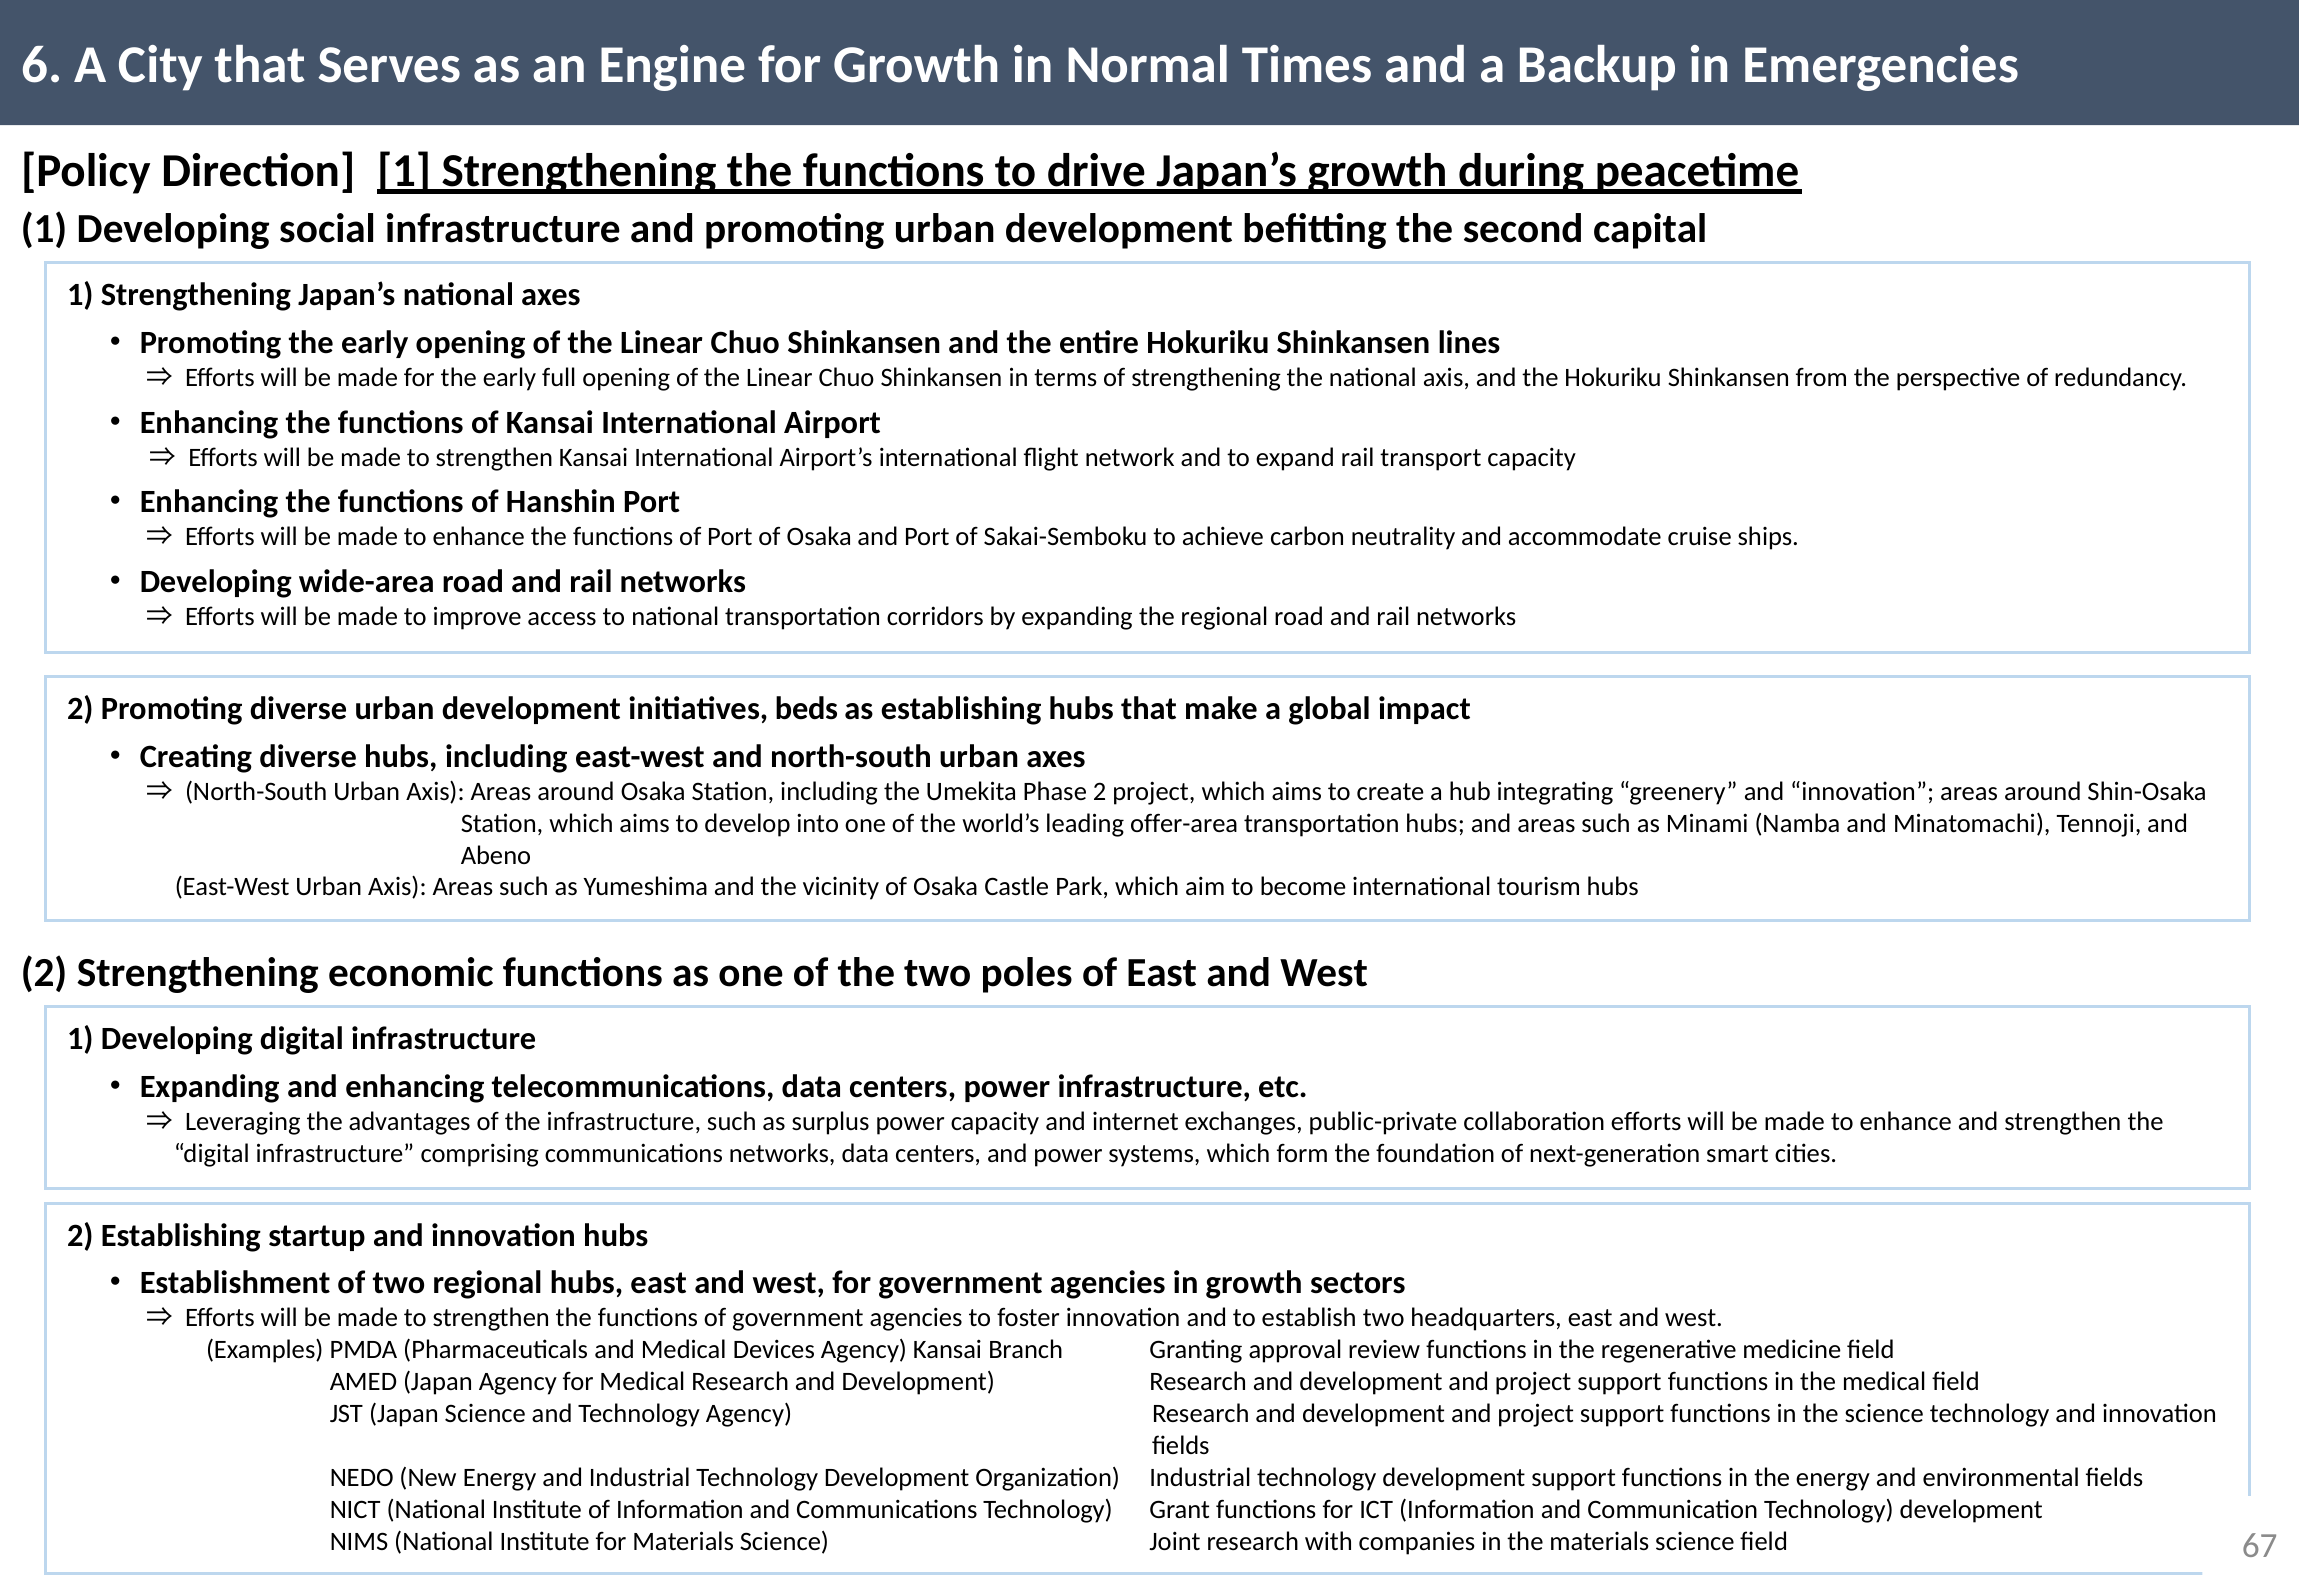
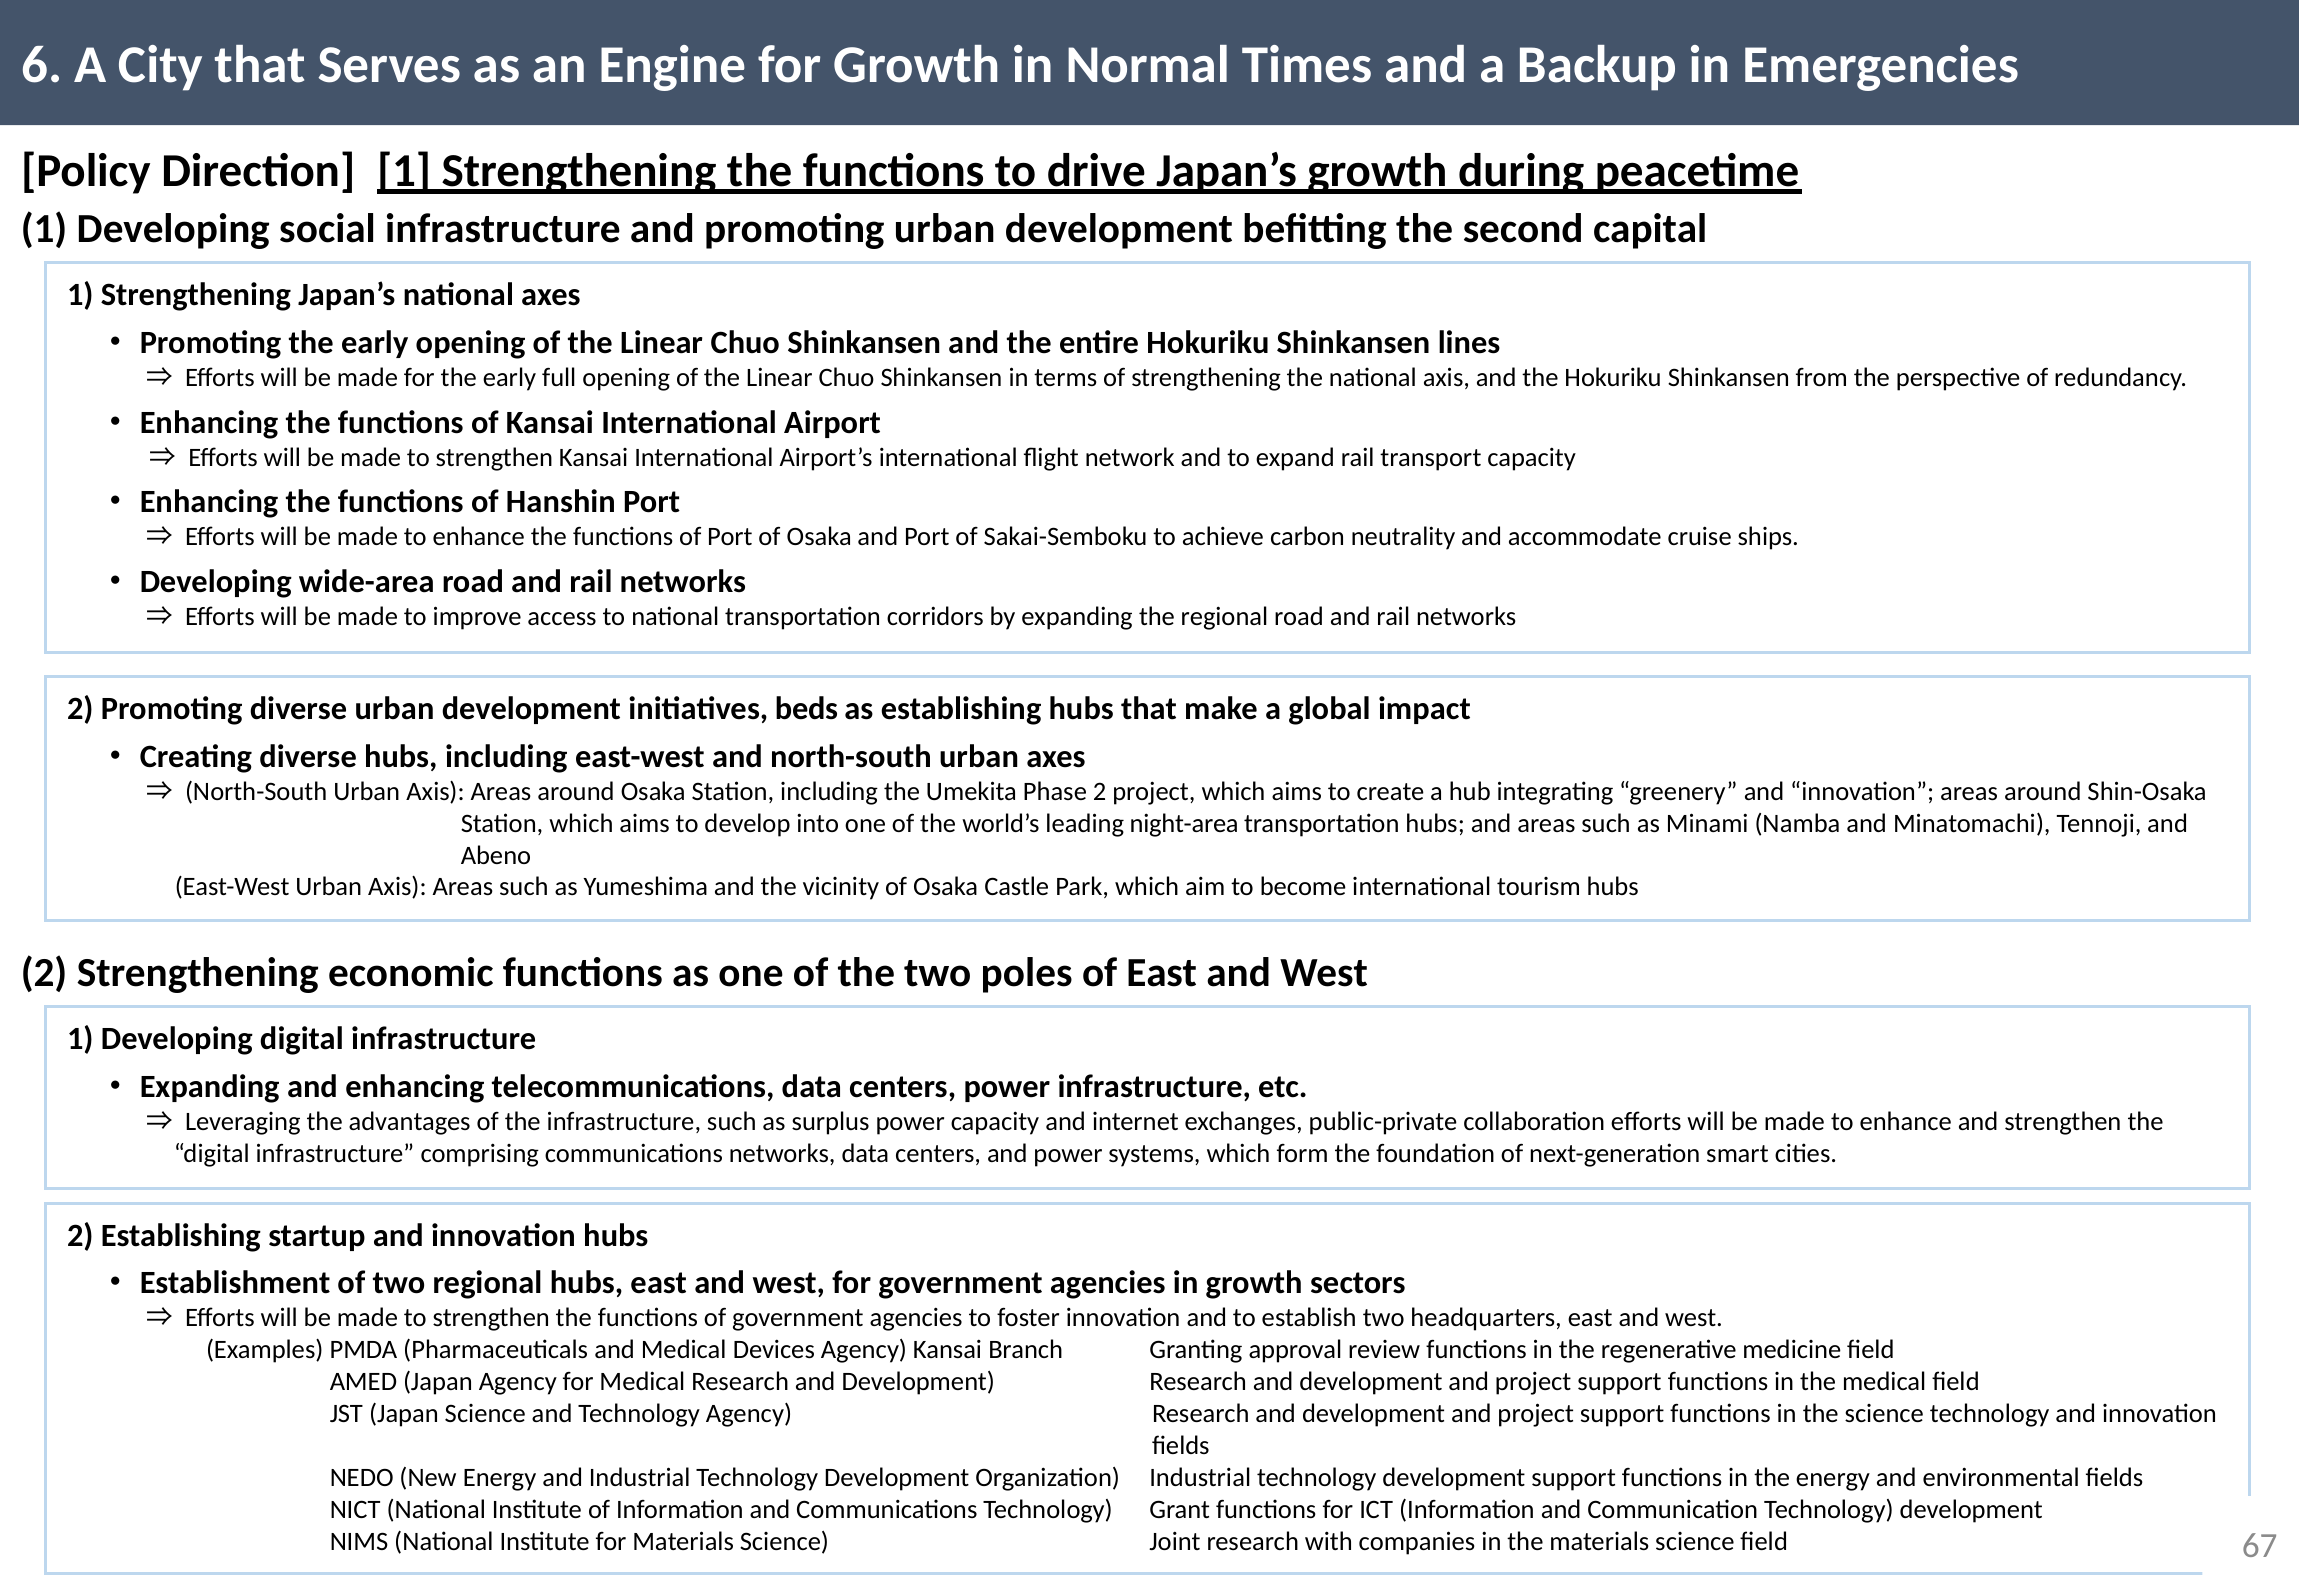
offer-area: offer-area -> night-area
